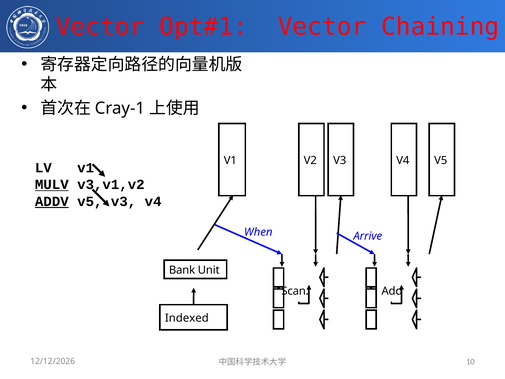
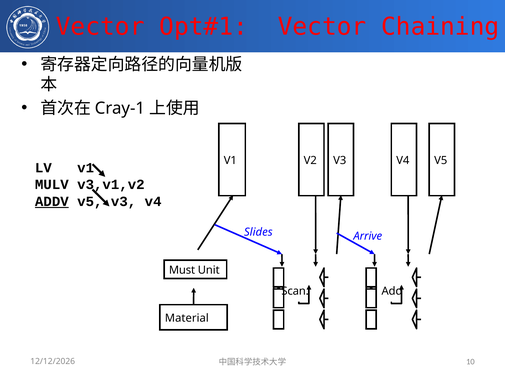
MULV underline: present -> none
When: When -> Slides
Bank: Bank -> Must
Indexed: Indexed -> Material
